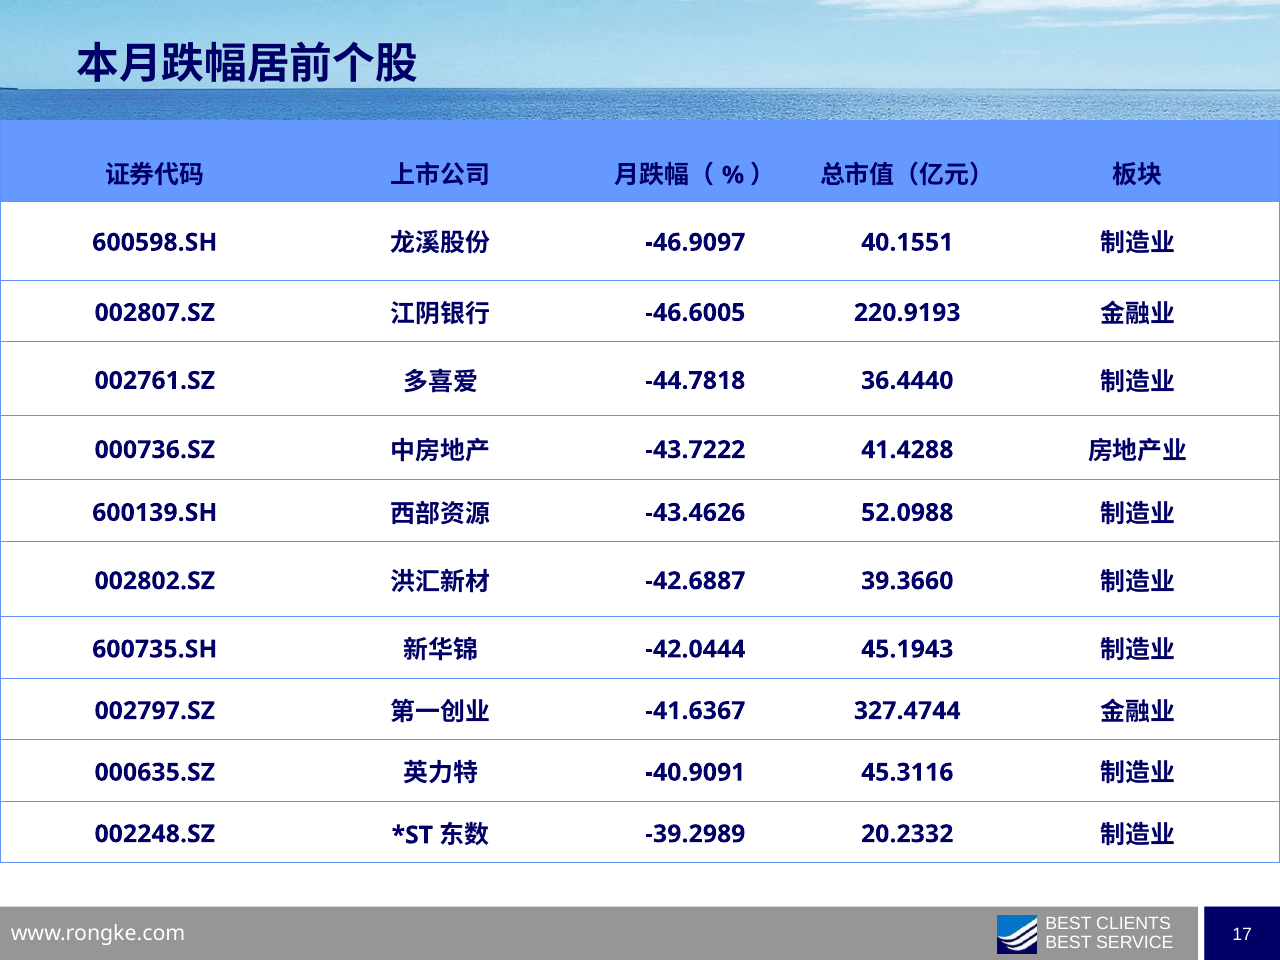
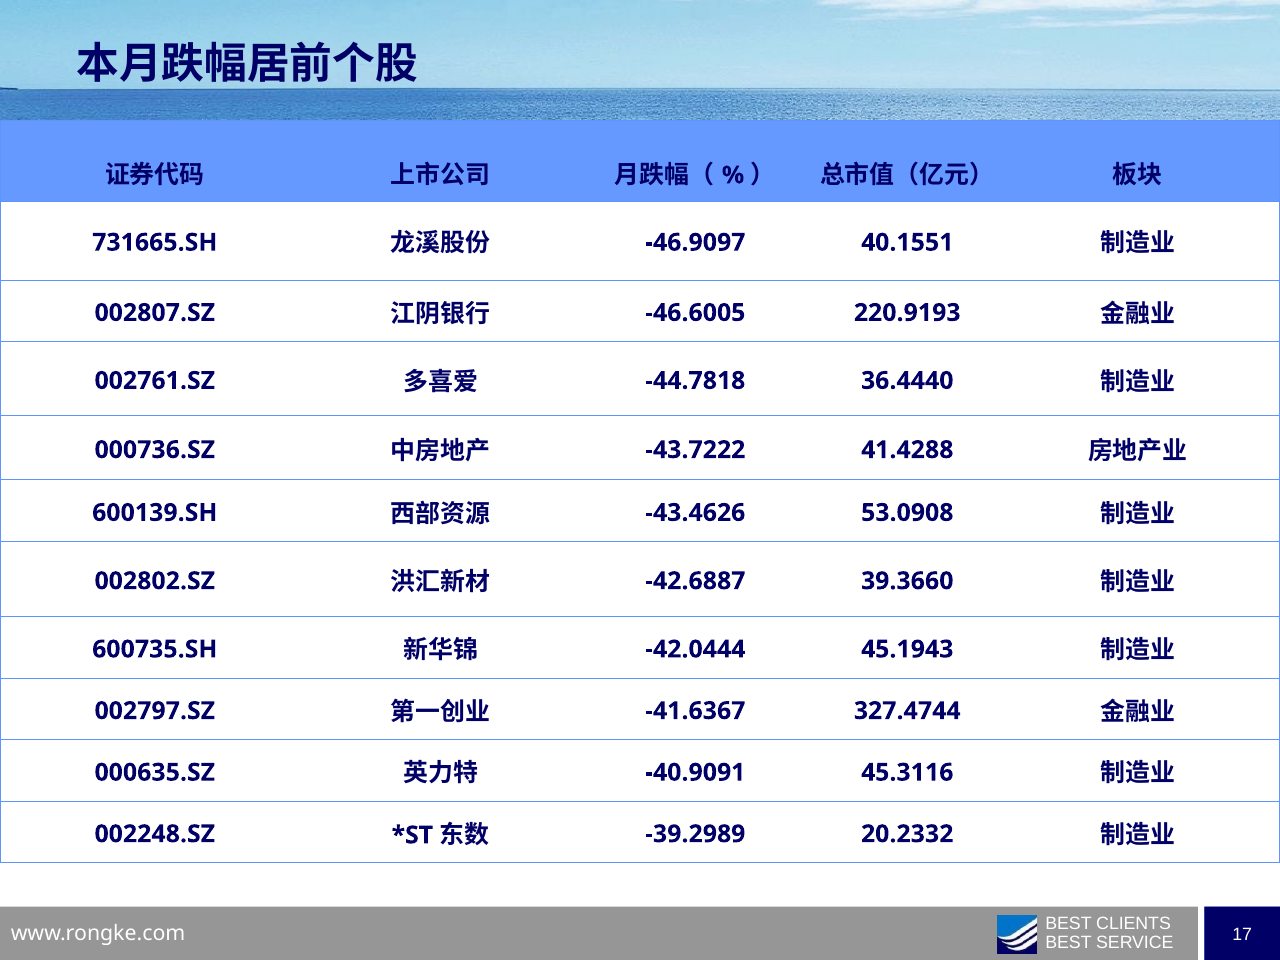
600598.SH: 600598.SH -> 731665.SH
52.0988: 52.0988 -> 53.0908
